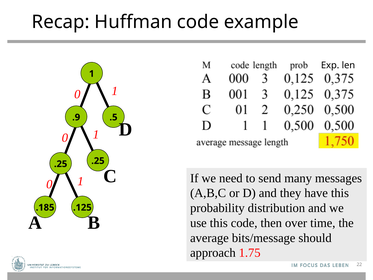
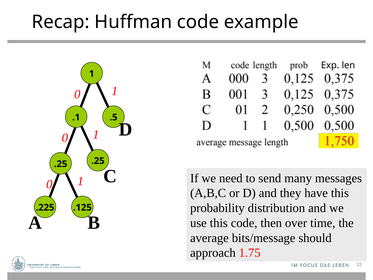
.9: .9 -> .1
.185: .185 -> .225
